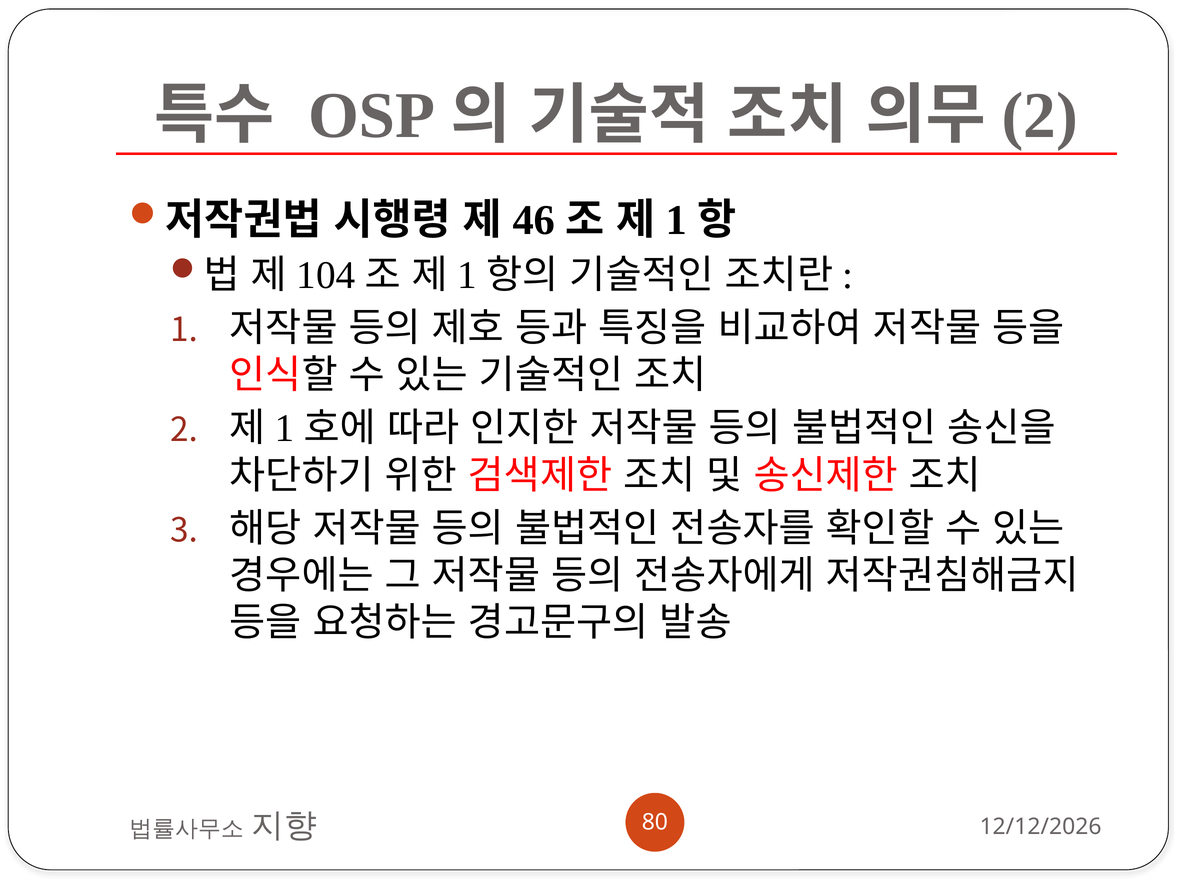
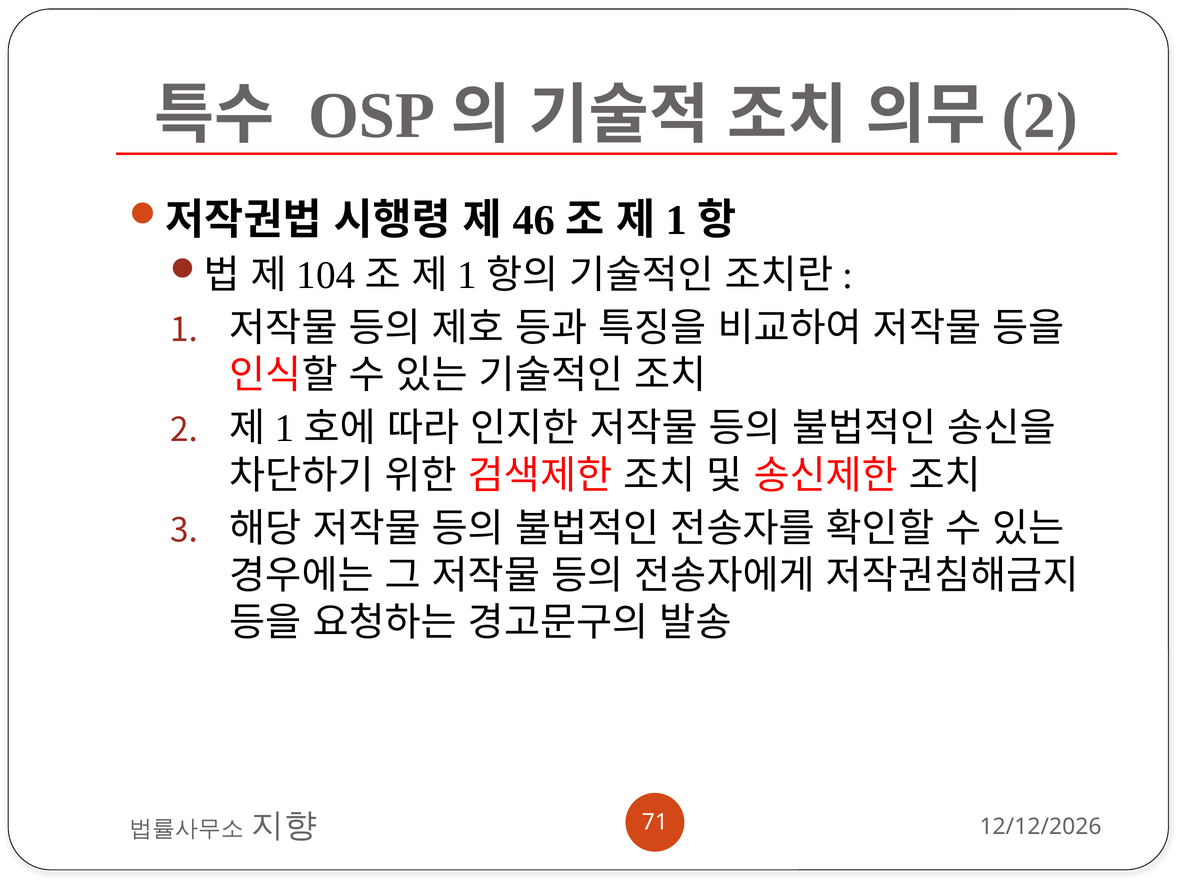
80: 80 -> 71
